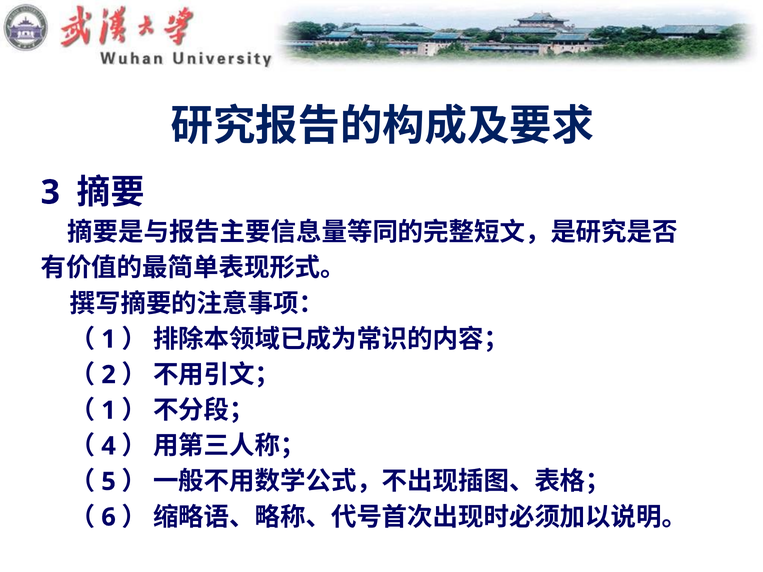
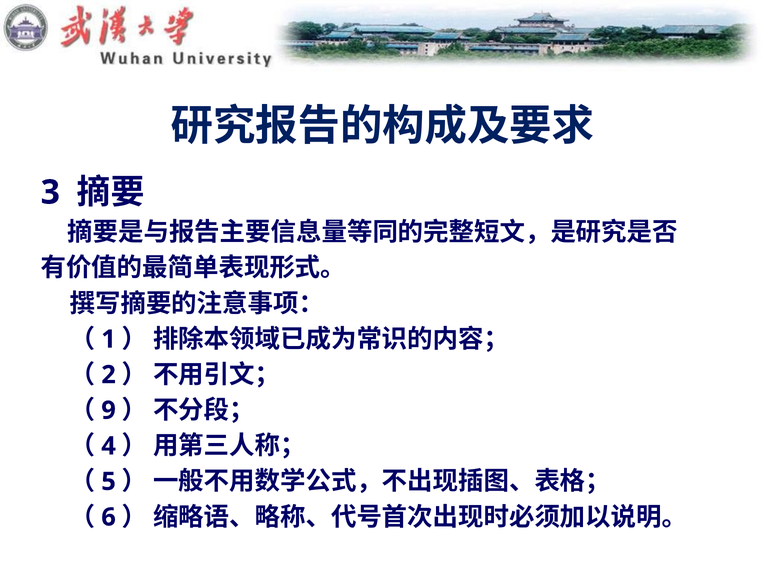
1 at (109, 411): 1 -> 9
